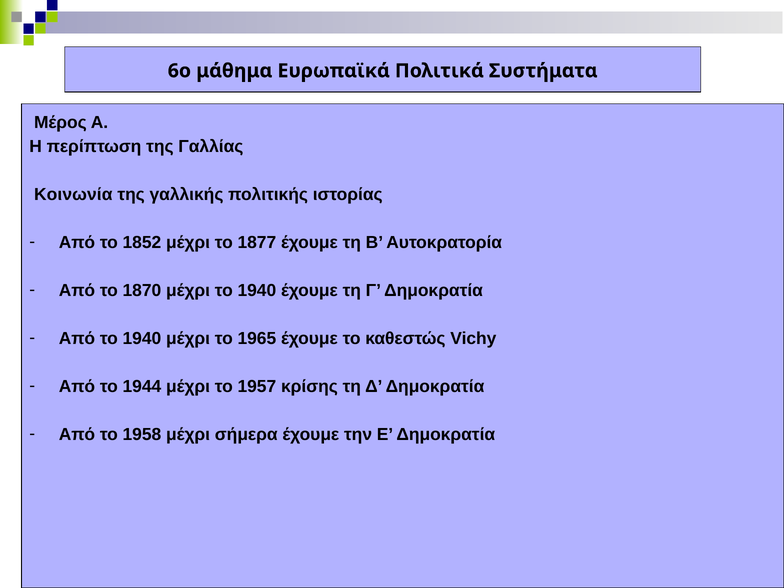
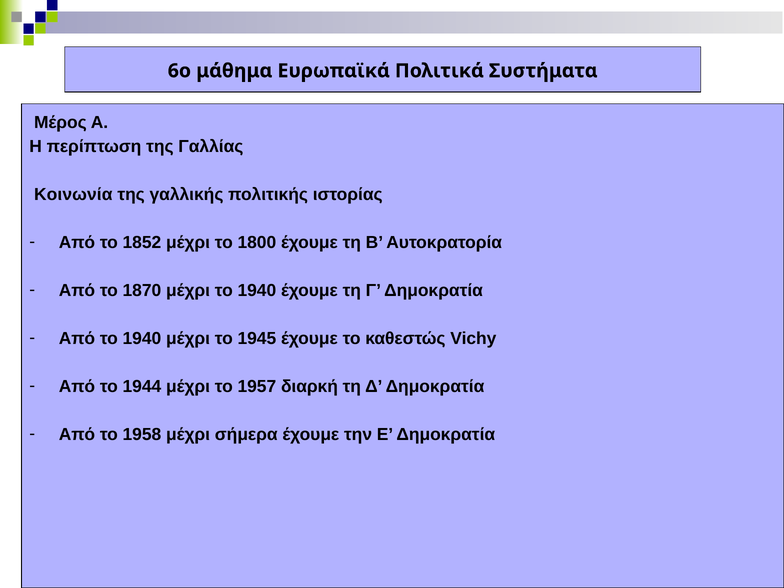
1877: 1877 -> 1800
1965: 1965 -> 1945
κρίσης: κρίσης -> διαρκή
